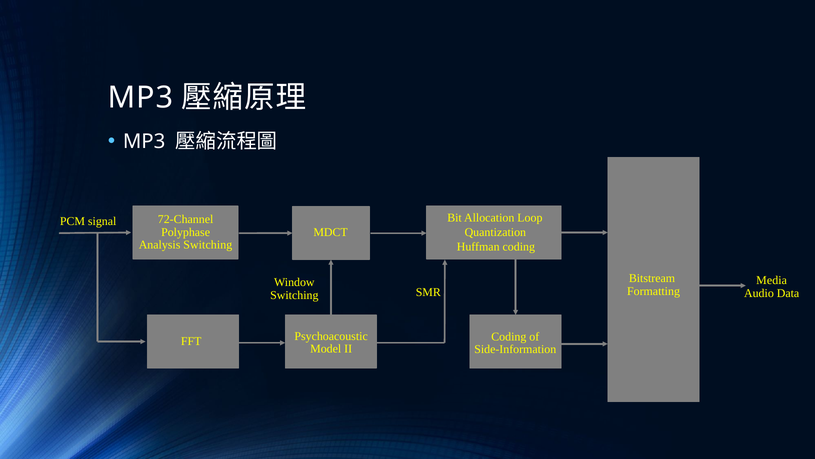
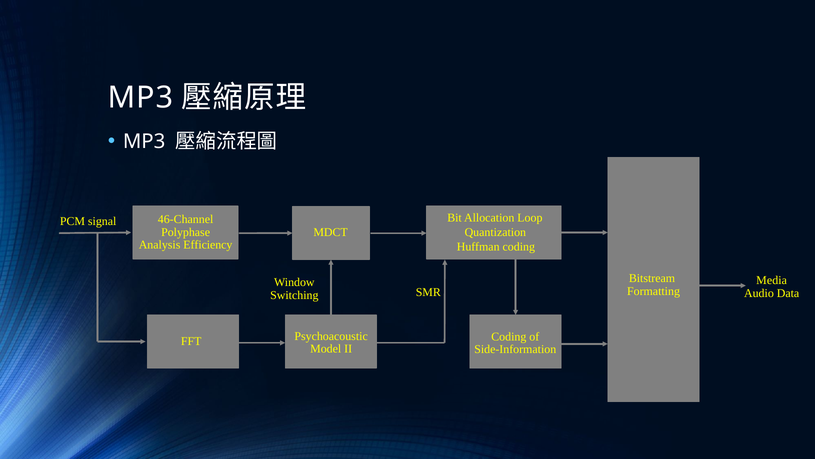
72-Channel: 72-Channel -> 46-Channel
Analysis Switching: Switching -> Efficiency
